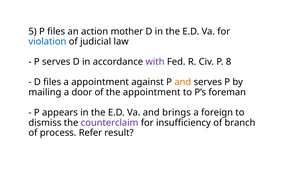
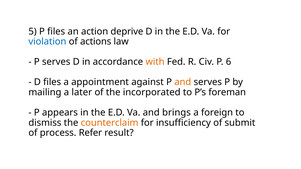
mother: mother -> deprive
judicial: judicial -> actions
with colour: purple -> orange
8: 8 -> 6
door: door -> later
the appointment: appointment -> incorporated
counterclaim colour: purple -> orange
branch: branch -> submit
